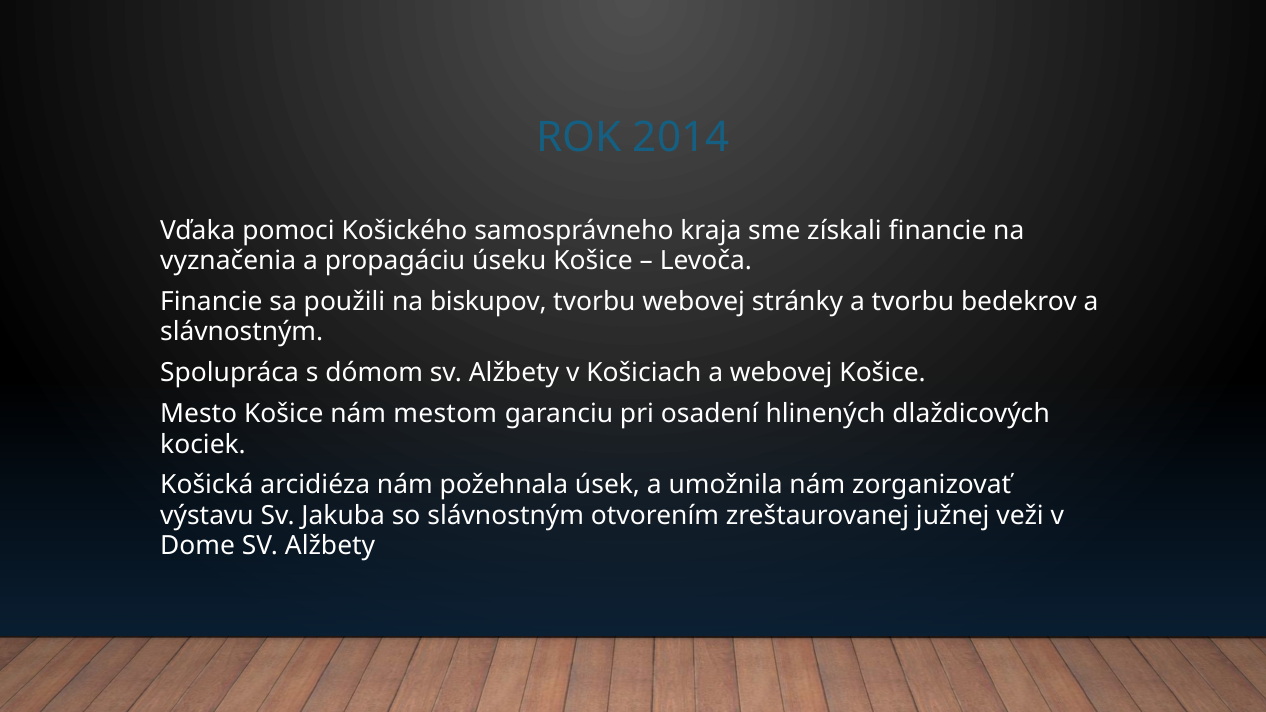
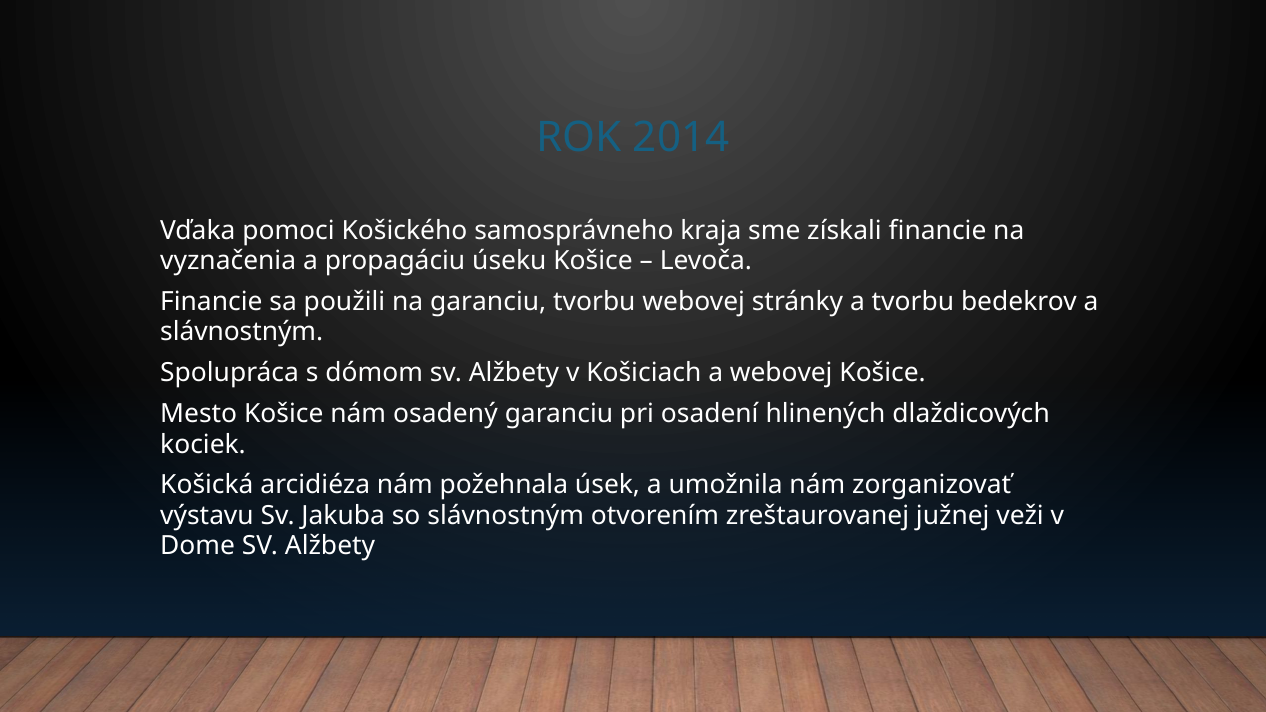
na biskupov: biskupov -> garanciu
mestom: mestom -> osadený
